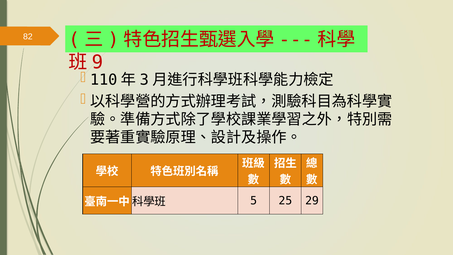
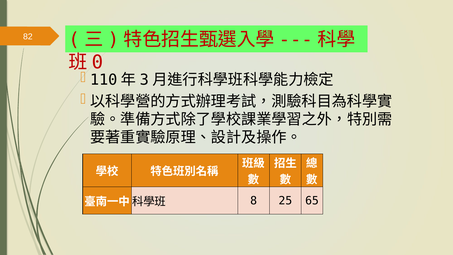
9: 9 -> 0
5: 5 -> 8
29: 29 -> 65
